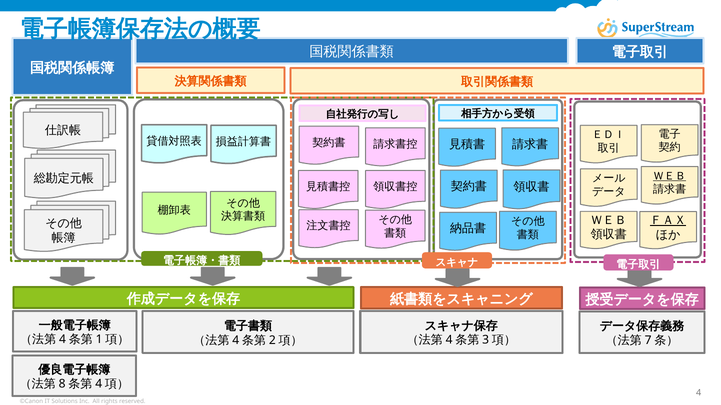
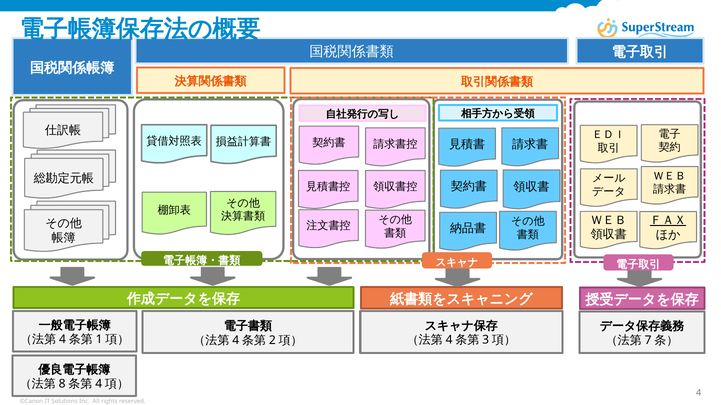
ＷＥＢ at (670, 176) underline: present -> none
